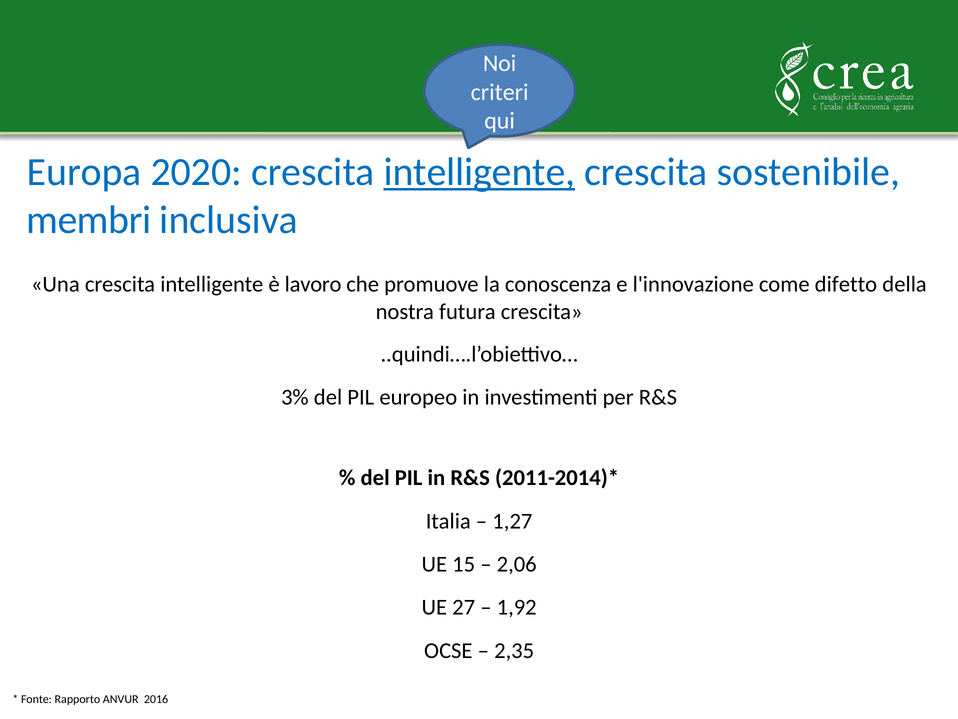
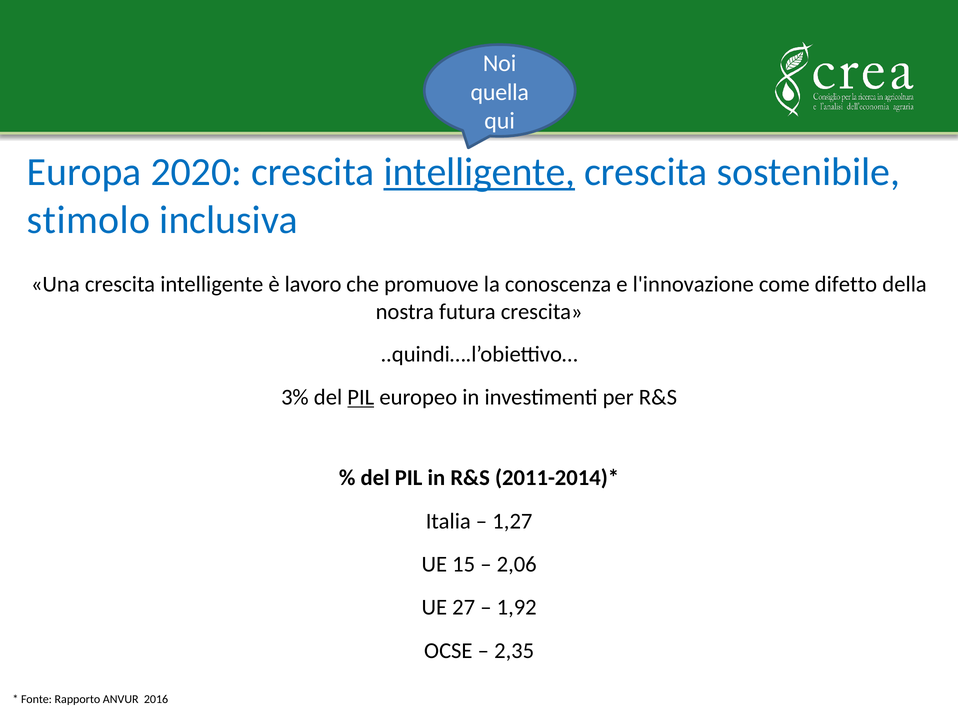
criteri: criteri -> quella
membri: membri -> stimolo
PIL at (361, 397) underline: none -> present
